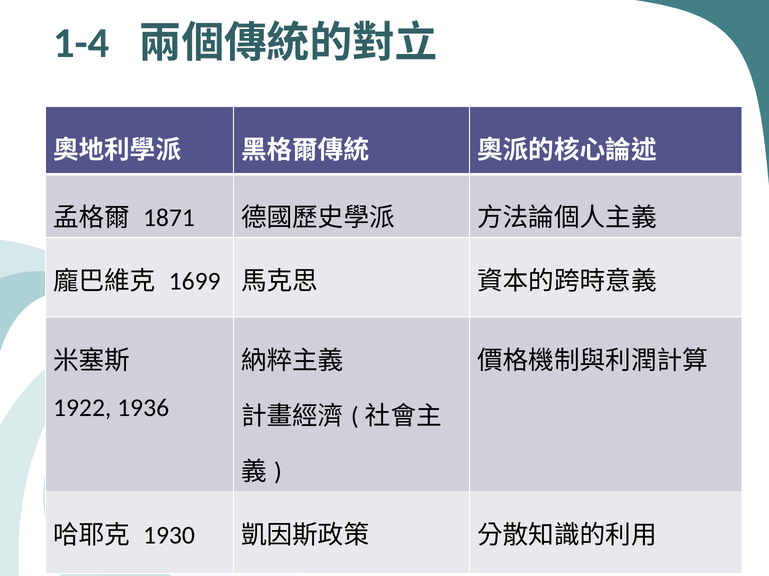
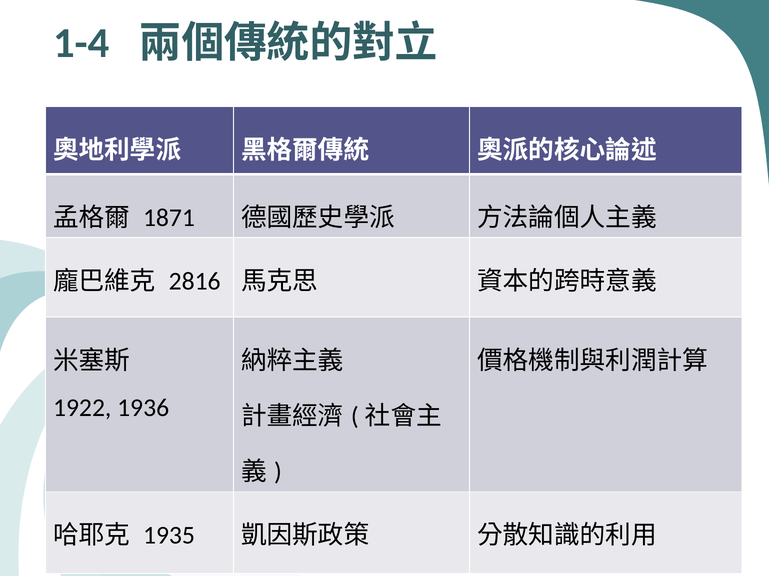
1699: 1699 -> 2816
1930: 1930 -> 1935
